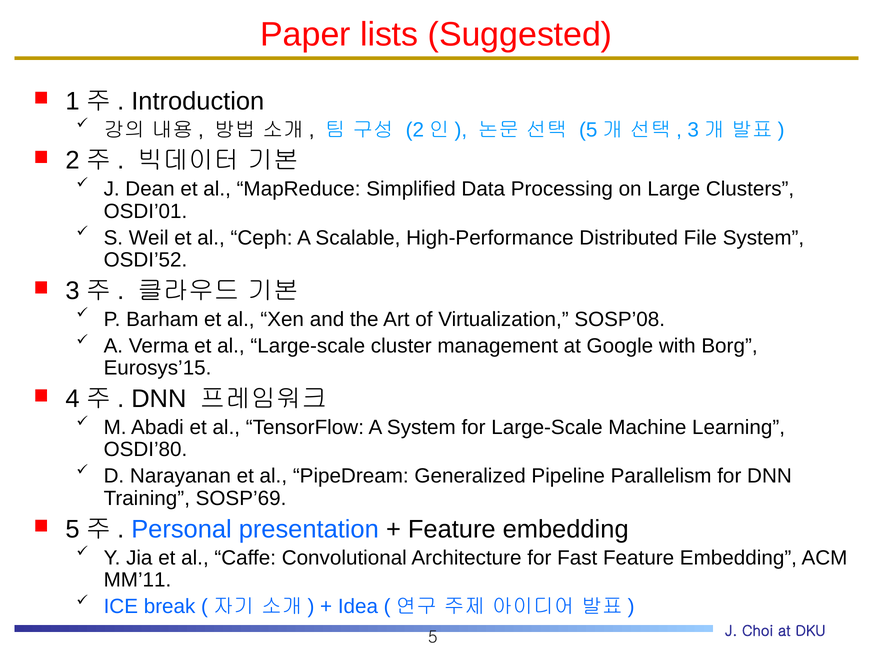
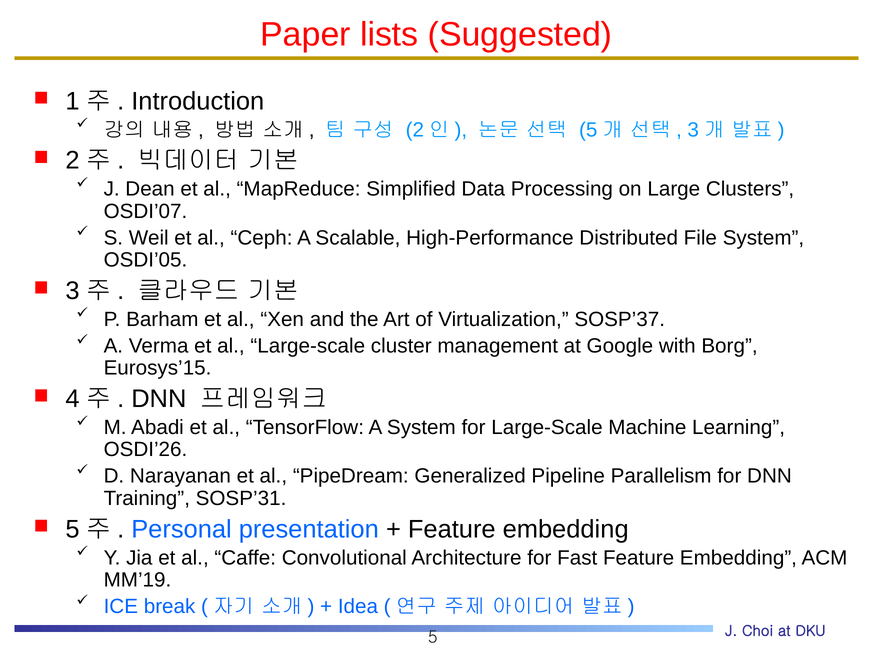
OSDI’01: OSDI’01 -> OSDI’07
OSDI’52: OSDI’52 -> OSDI’05
SOSP’08: SOSP’08 -> SOSP’37
OSDI’80: OSDI’80 -> OSDI’26
SOSP’69: SOSP’69 -> SOSP’31
MM’11: MM’11 -> MM’19
